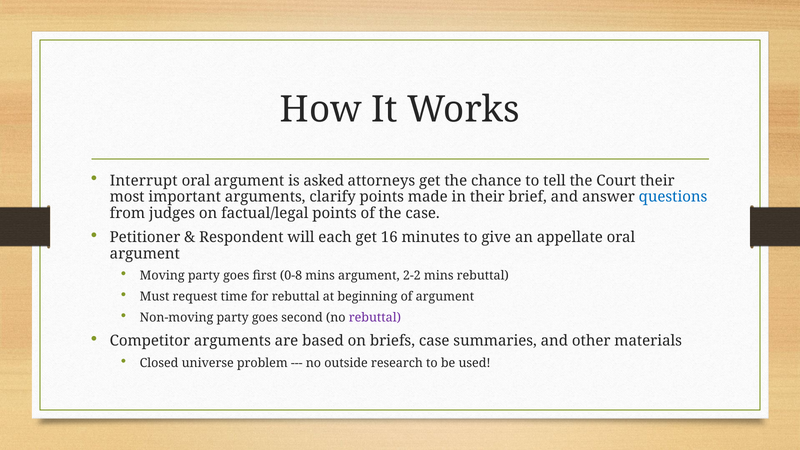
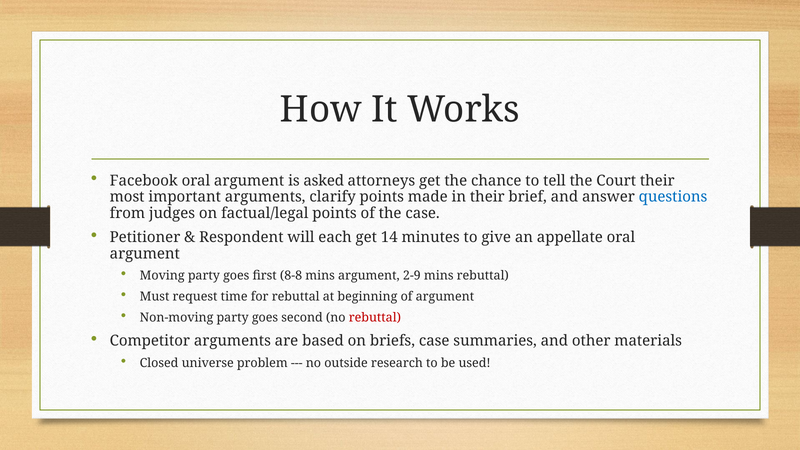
Interrupt: Interrupt -> Facebook
16: 16 -> 14
0-8: 0-8 -> 8-8
2-2: 2-2 -> 2-9
rebuttal at (375, 318) colour: purple -> red
